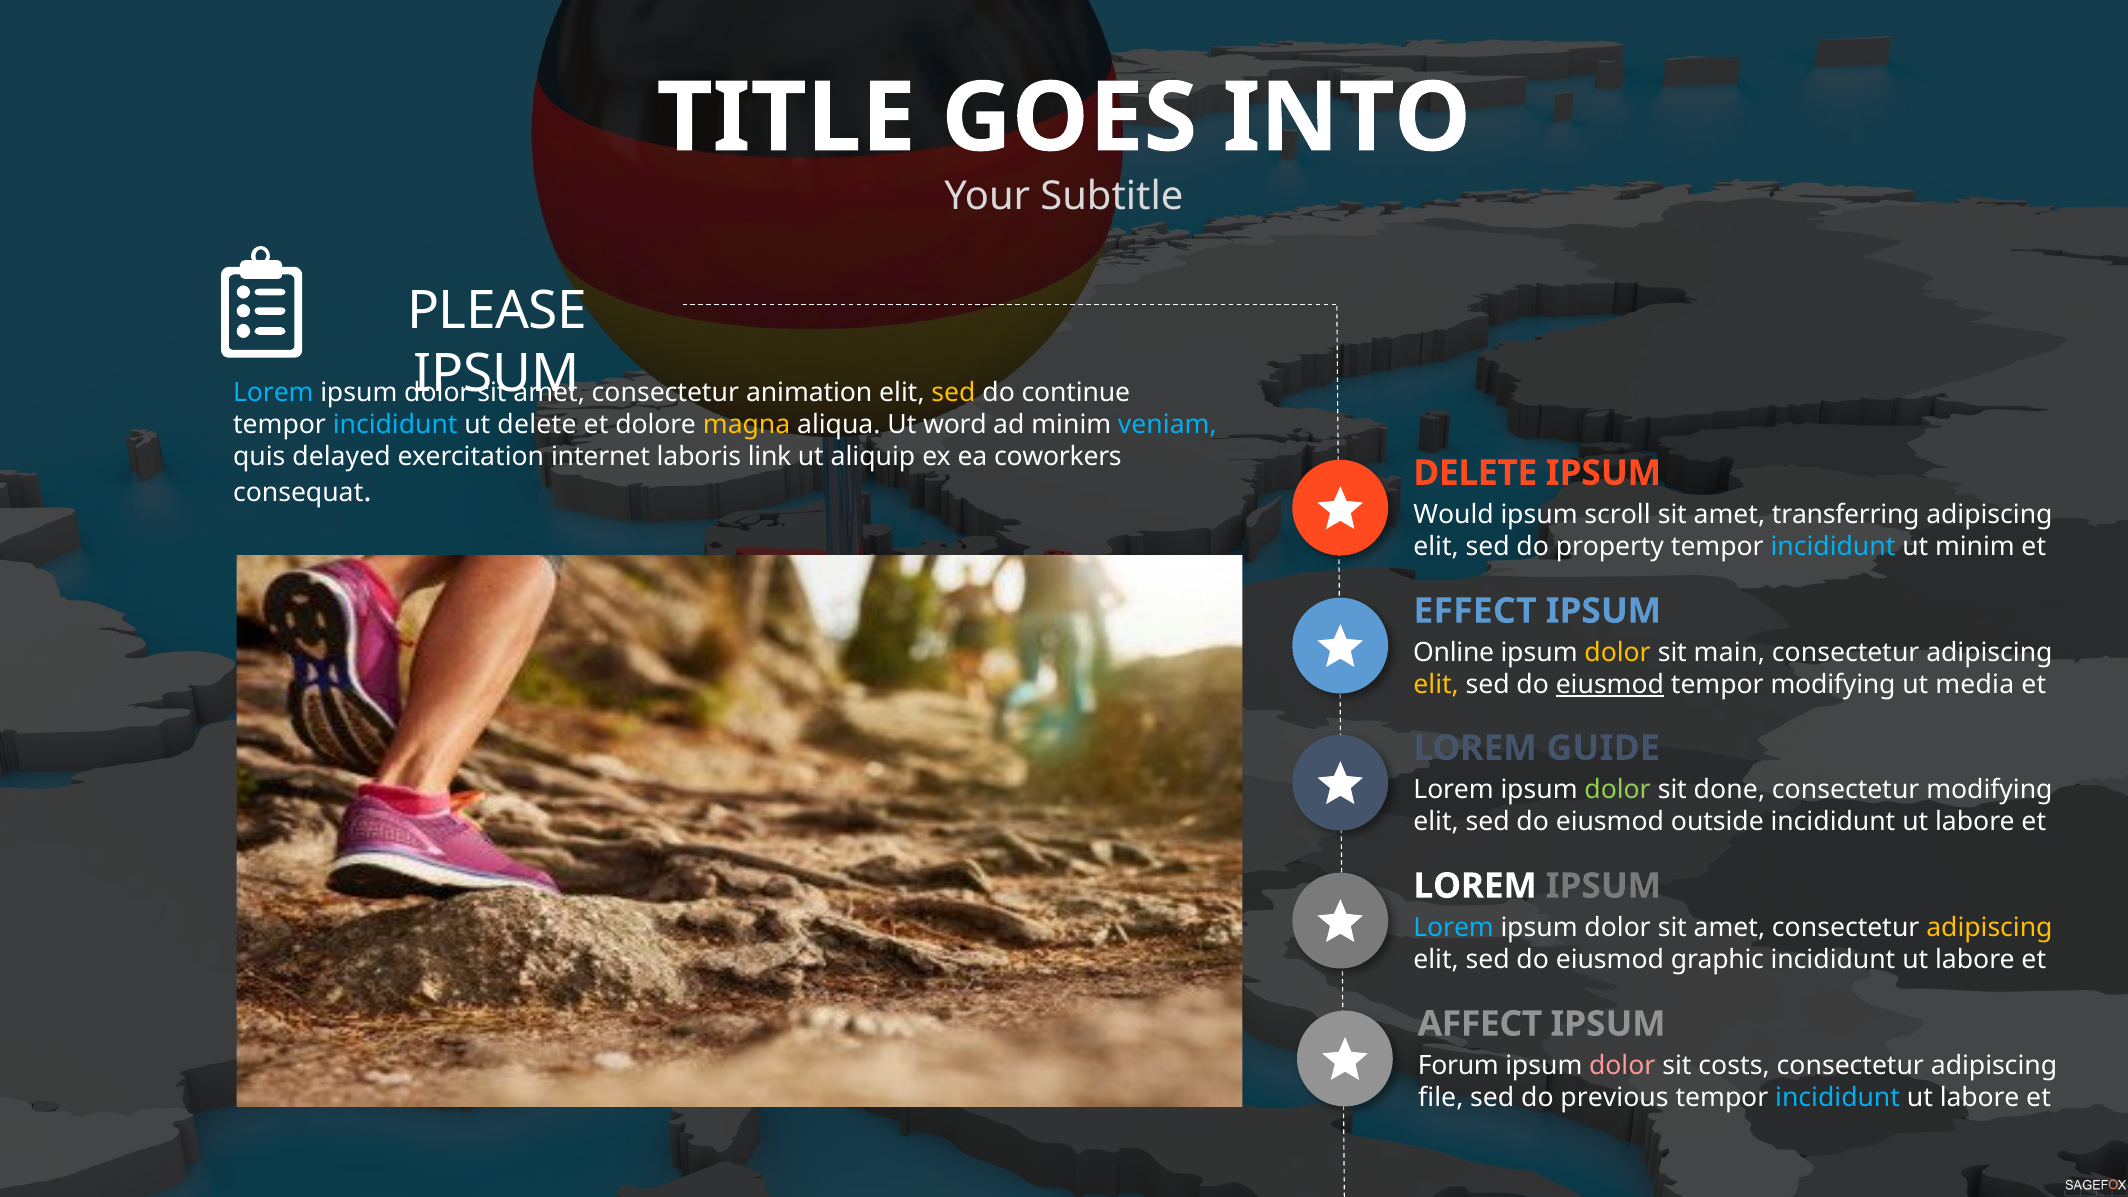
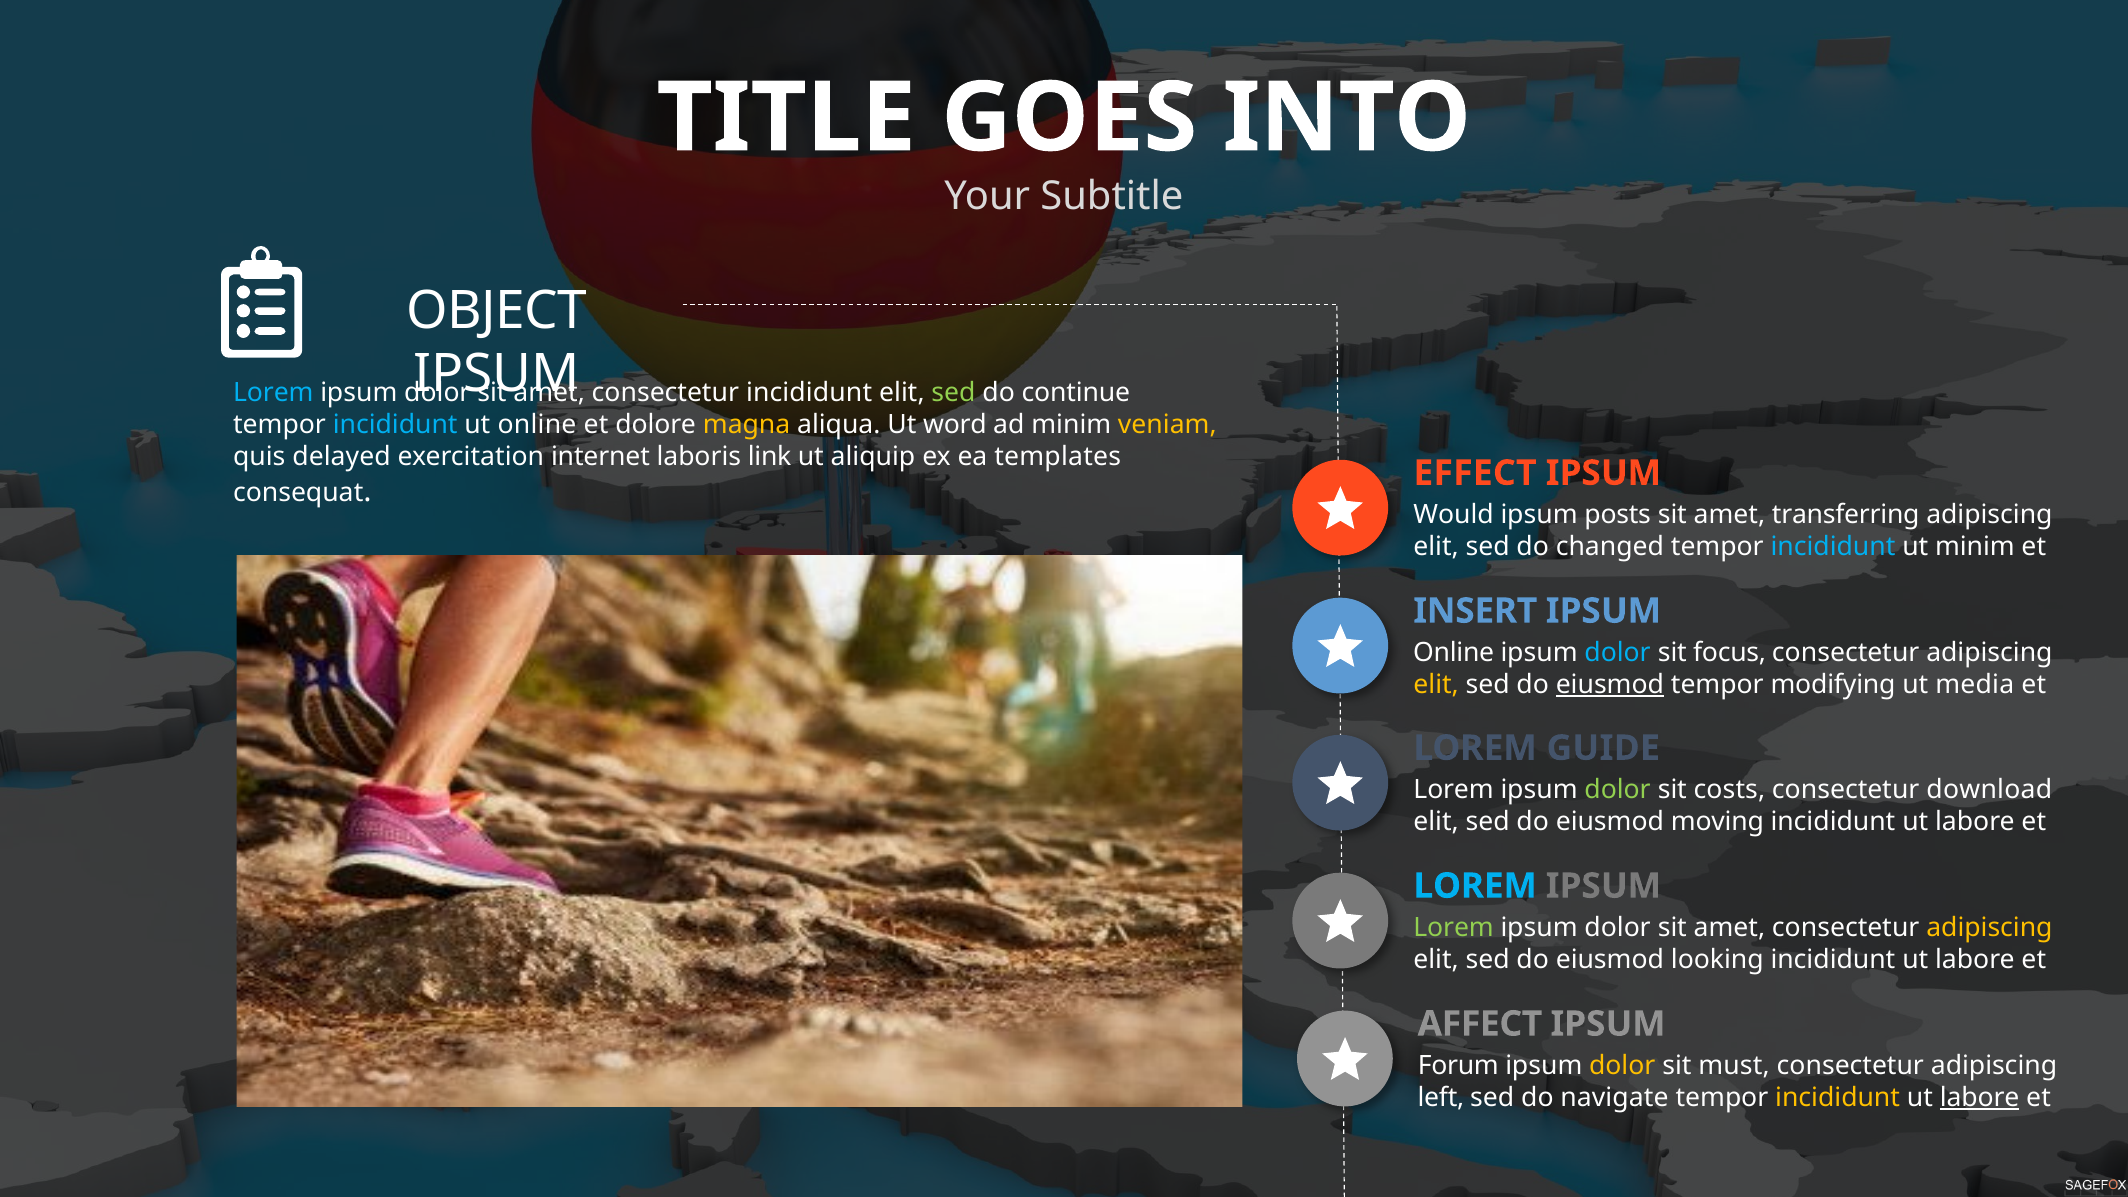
PLEASE: PLEASE -> OBJECT
consectetur animation: animation -> incididunt
sed at (953, 393) colour: yellow -> light green
ut delete: delete -> online
veniam colour: light blue -> yellow
coworkers: coworkers -> templates
DELETE at (1475, 473): DELETE -> EFFECT
scroll: scroll -> posts
property: property -> changed
EFFECT: EFFECT -> INSERT
dolor at (1618, 653) colour: yellow -> light blue
main: main -> focus
done: done -> costs
consectetur modifying: modifying -> download
outside: outside -> moving
LOREM at (1475, 886) colour: white -> light blue
Lorem at (1454, 928) colour: light blue -> light green
graphic: graphic -> looking
dolor at (1622, 1066) colour: pink -> yellow
costs: costs -> must
file: file -> left
previous: previous -> navigate
incididunt at (1838, 1098) colour: light blue -> yellow
labore at (1980, 1098) underline: none -> present
